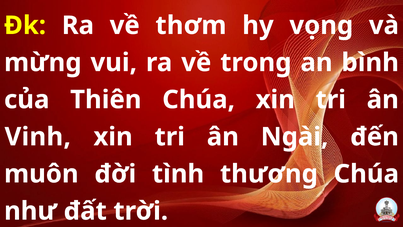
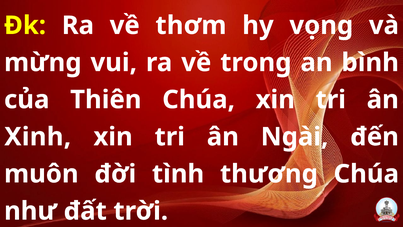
Vinh: Vinh -> Xinh
